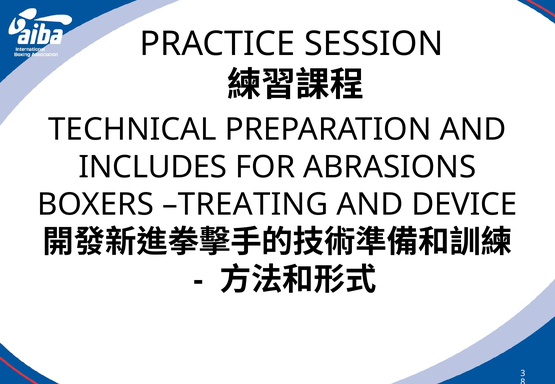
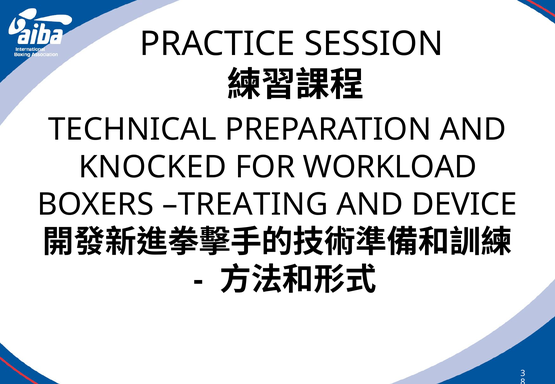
INCLUDES: INCLUDES -> KNOCKED
ABRASIONS: ABRASIONS -> WORKLOAD
